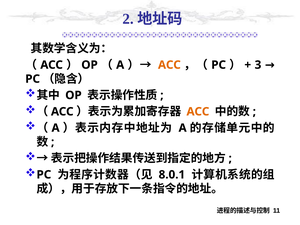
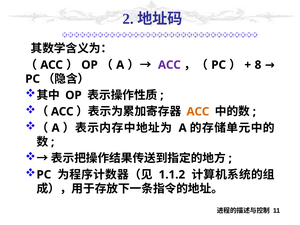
ACC at (169, 65) colour: orange -> purple
3: 3 -> 8
8.0.1: 8.0.1 -> 1.1.2
